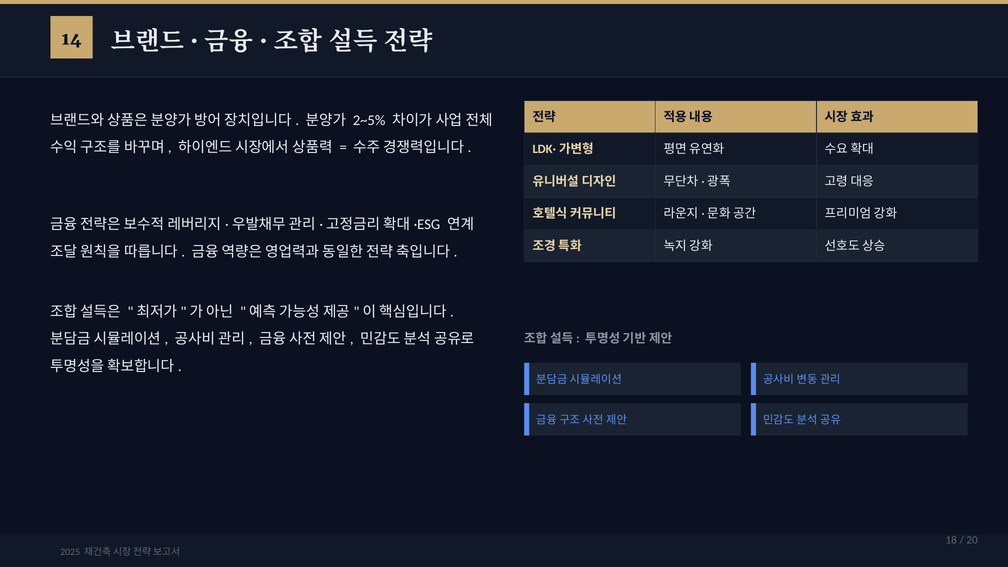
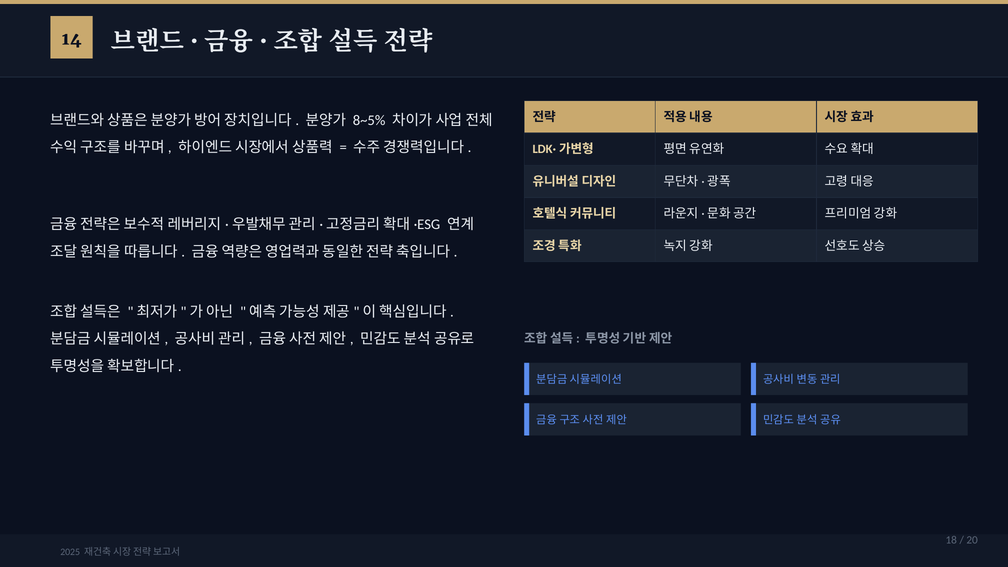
2~5%: 2~5% -> 8~5%
